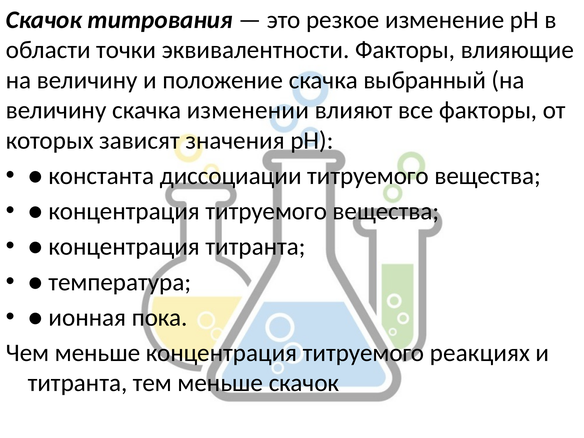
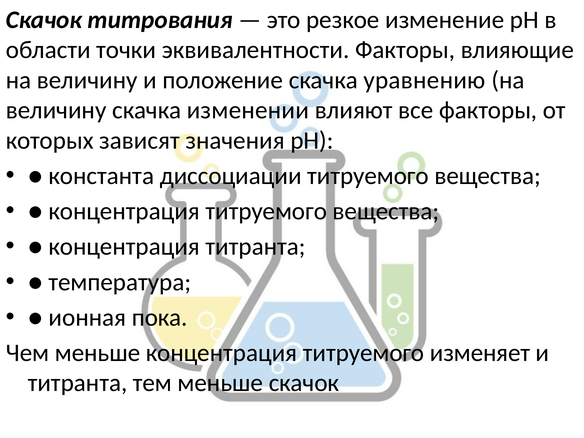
выбранный: выбранный -> уравнению
реакциях: реакциях -> изменяет
